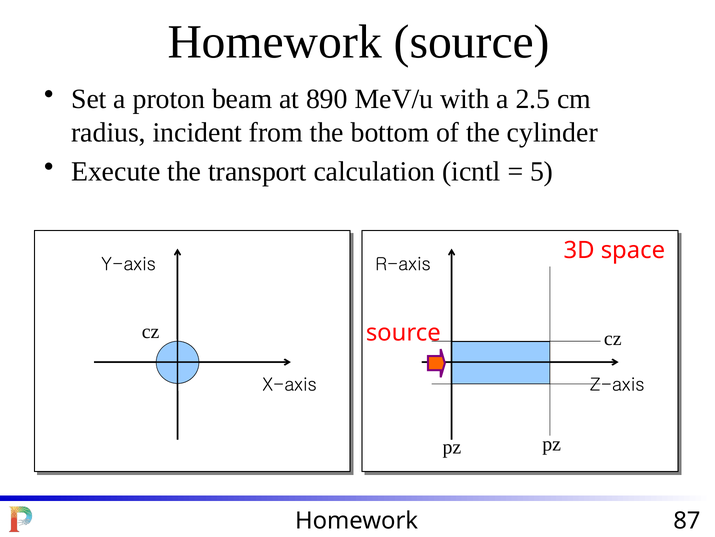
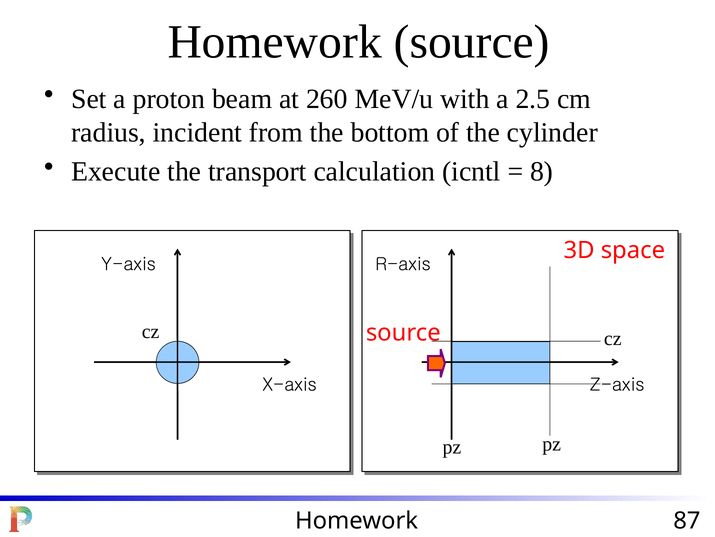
890: 890 -> 260
5: 5 -> 8
